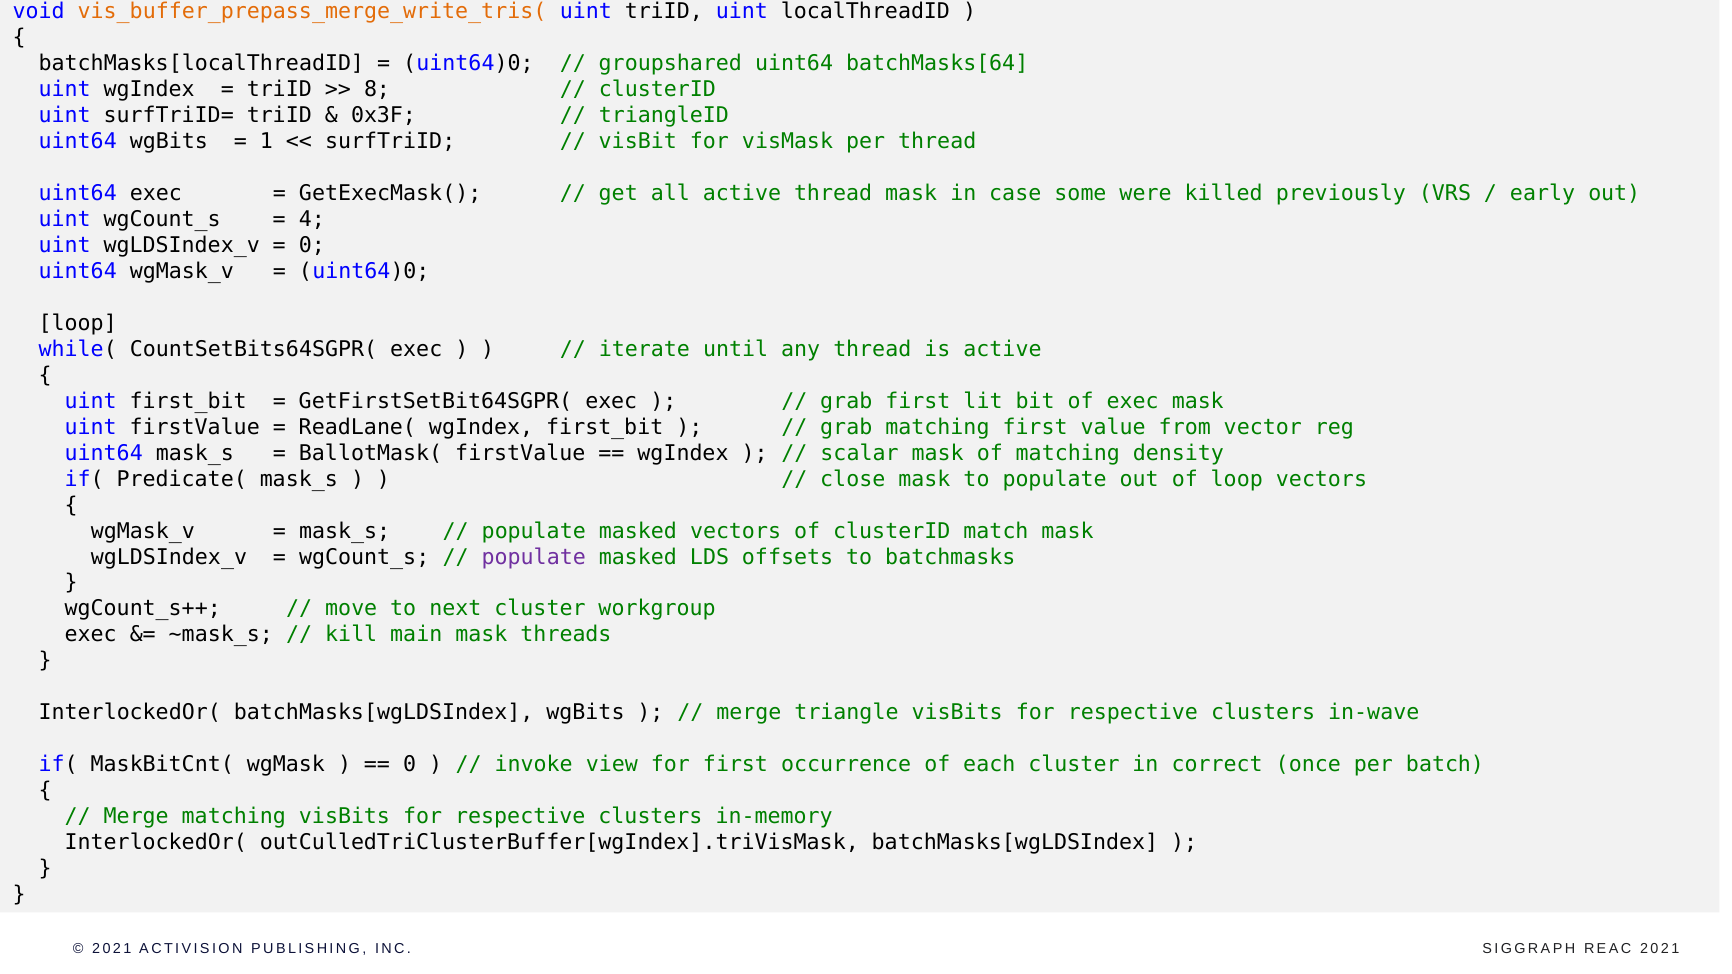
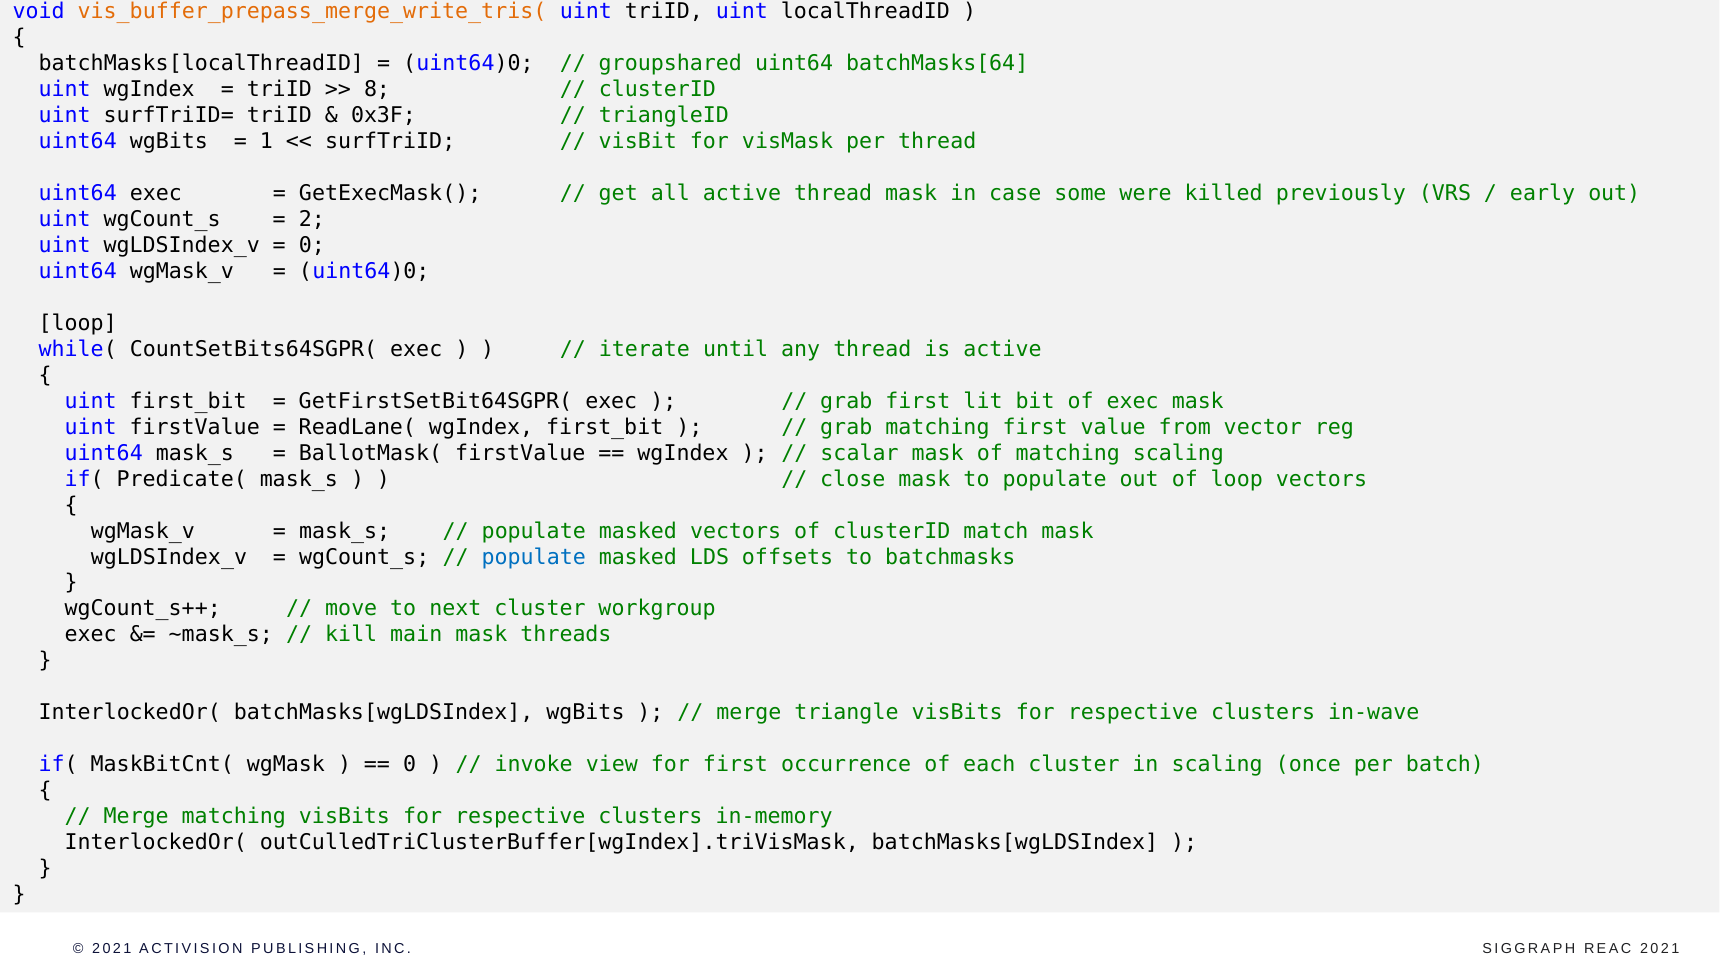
4: 4 -> 2
matching density: density -> scaling
populate at (534, 557) colour: purple -> blue
in correct: correct -> scaling
